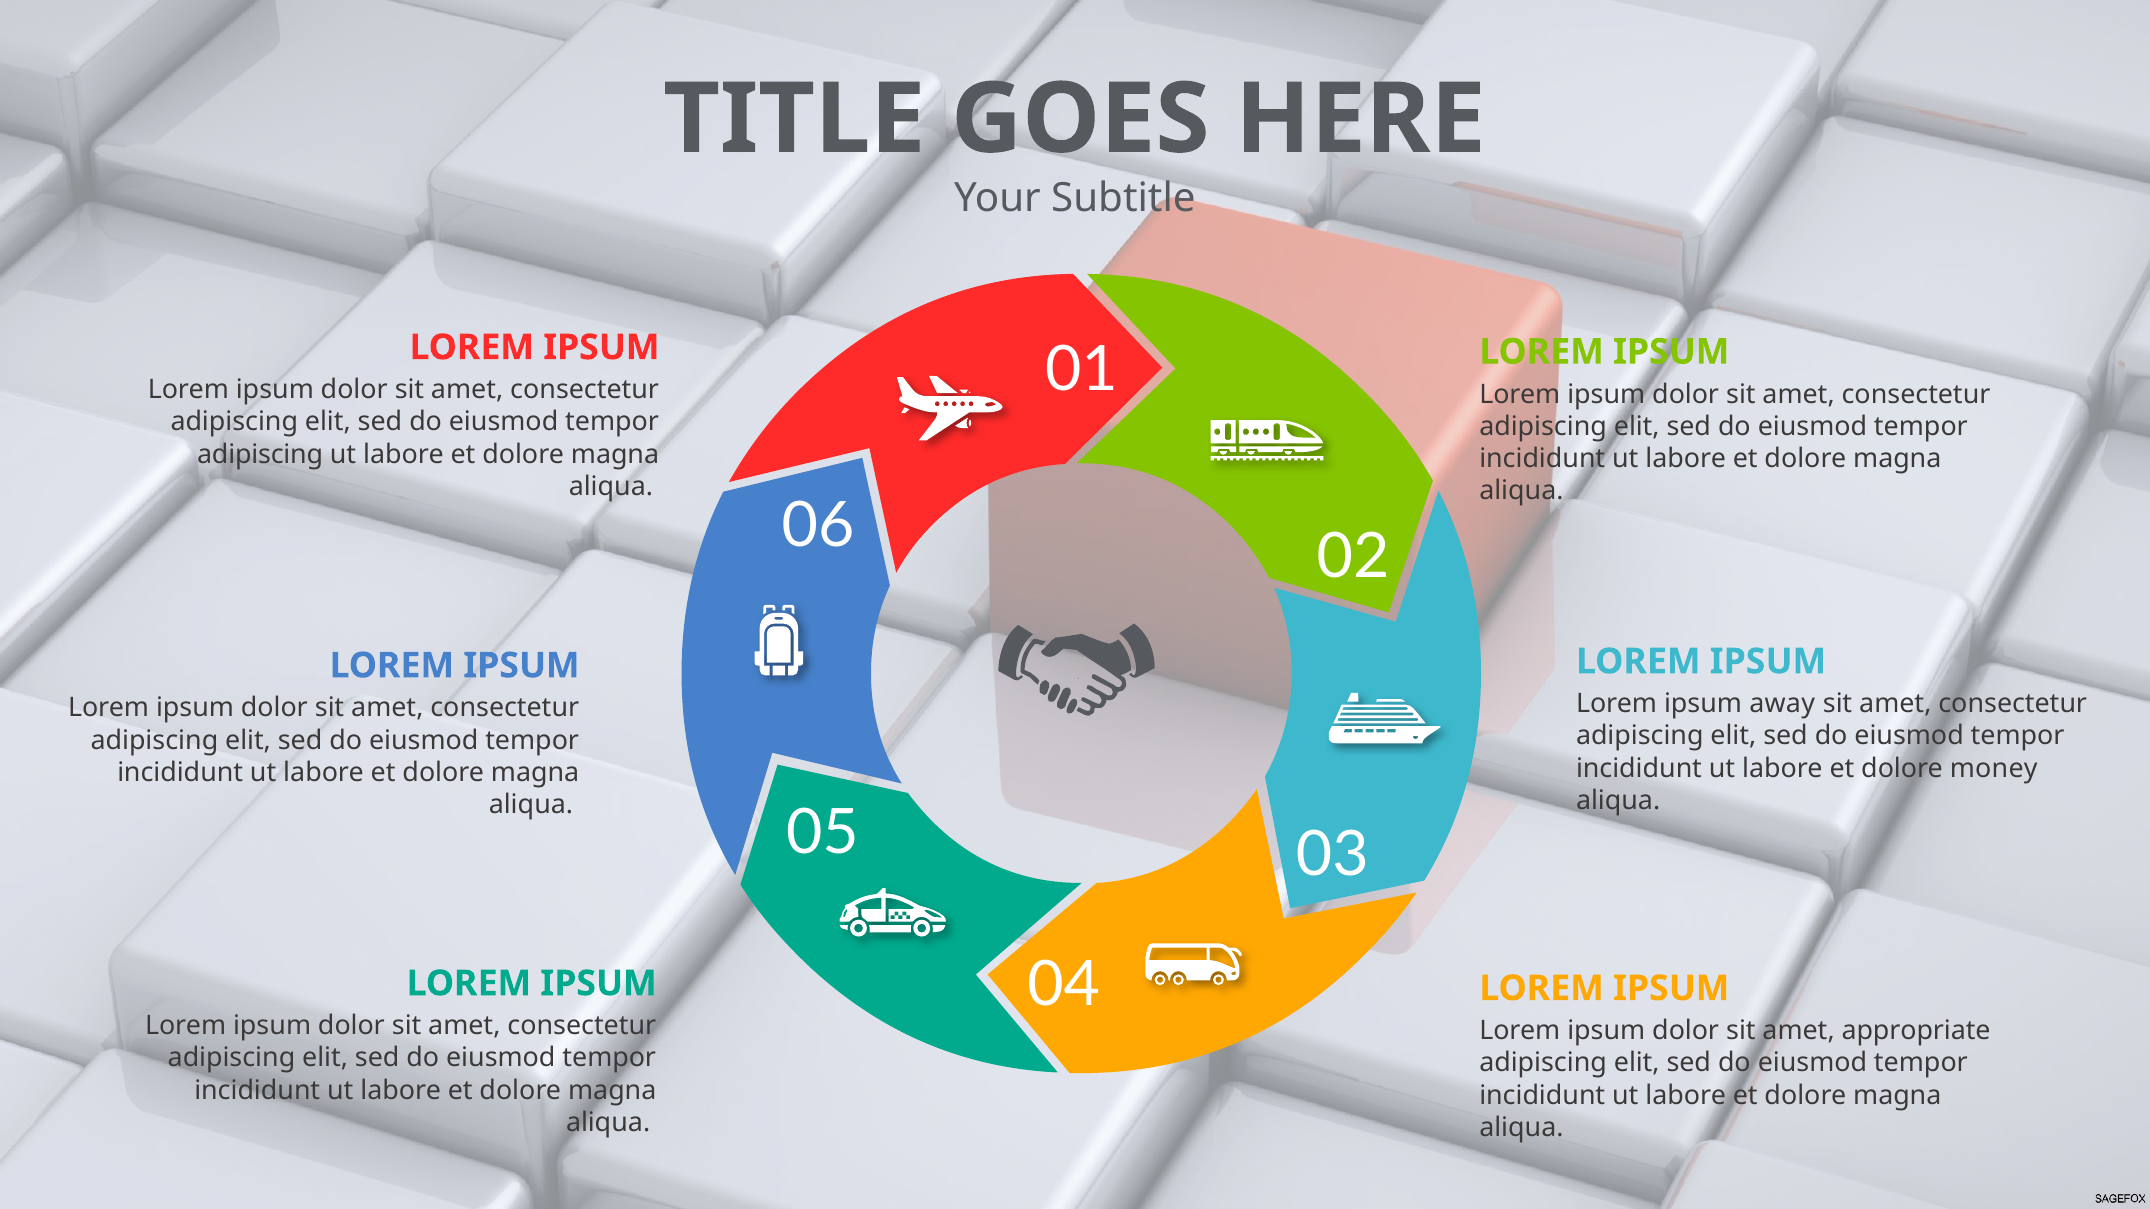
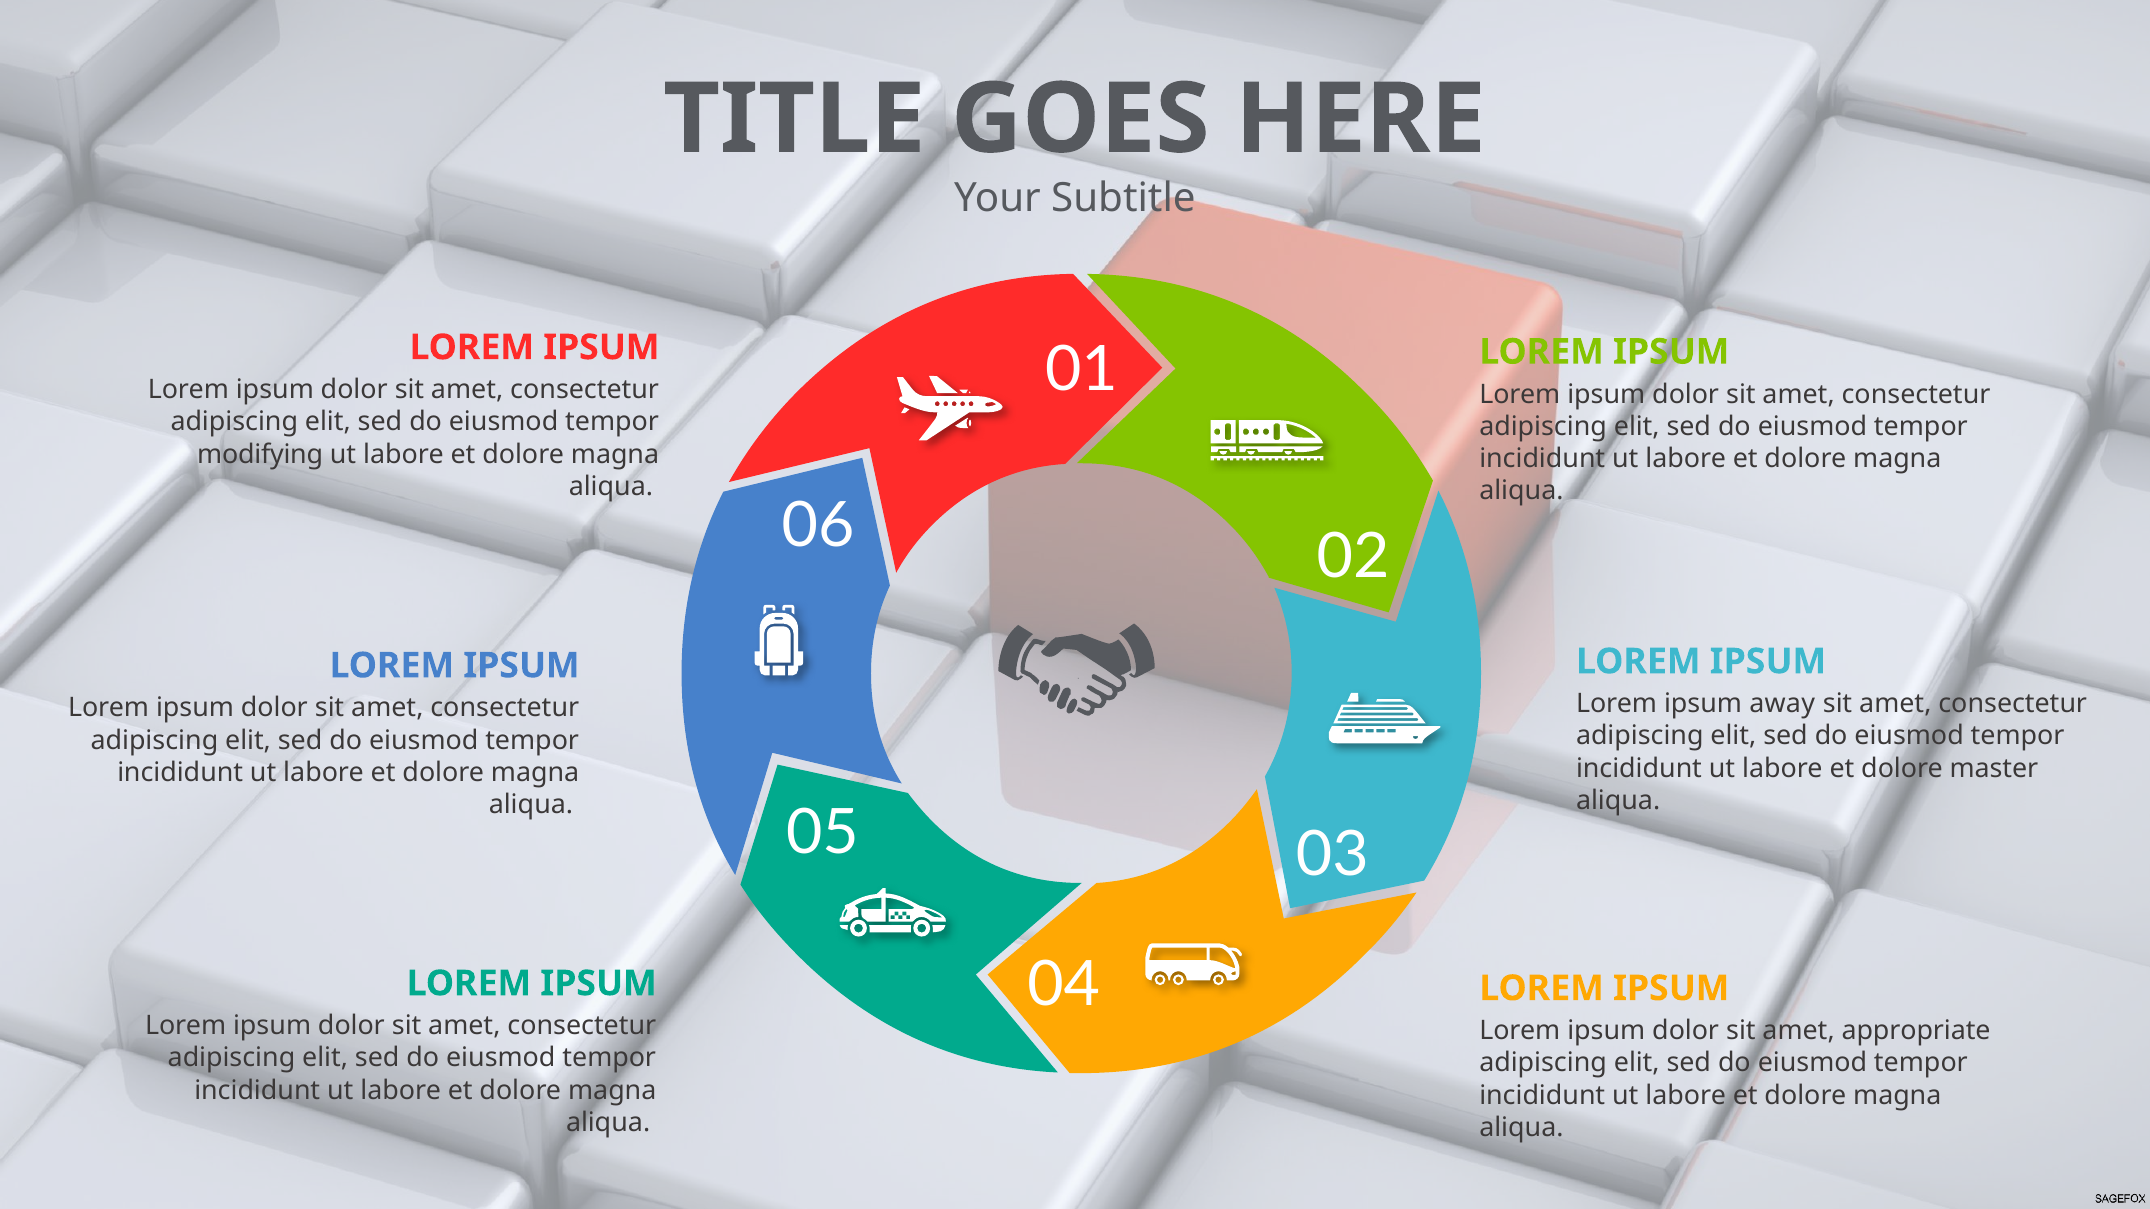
adipiscing at (260, 454): adipiscing -> modifying
money: money -> master
